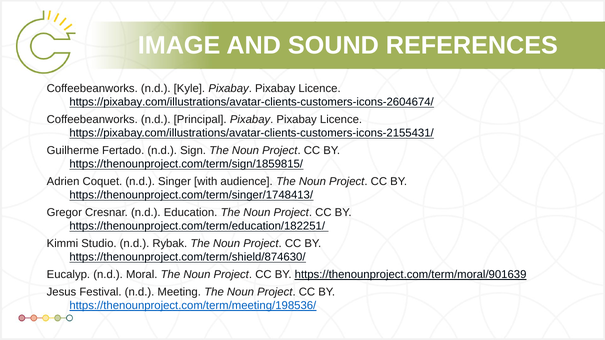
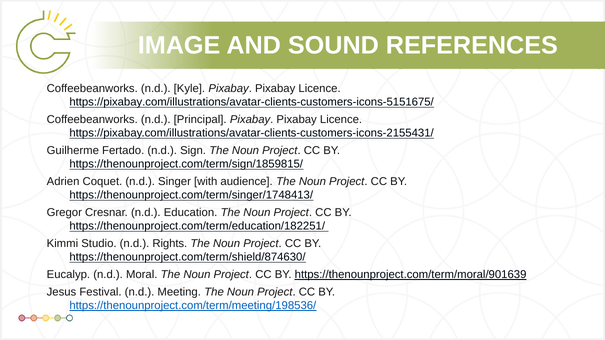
https://pixabay.com/illustrations/avatar-clients-customers-icons-2604674/: https://pixabay.com/illustrations/avatar-clients-customers-icons-2604674/ -> https://pixabay.com/illustrations/avatar-clients-customers-icons-5151675/
Rybak: Rybak -> Rights
